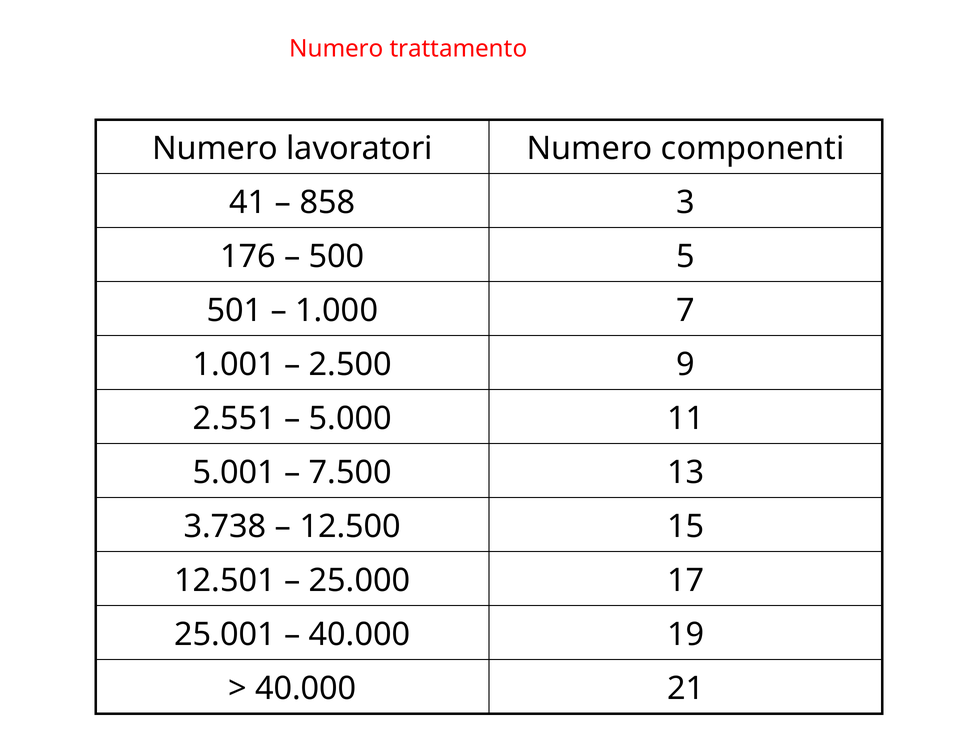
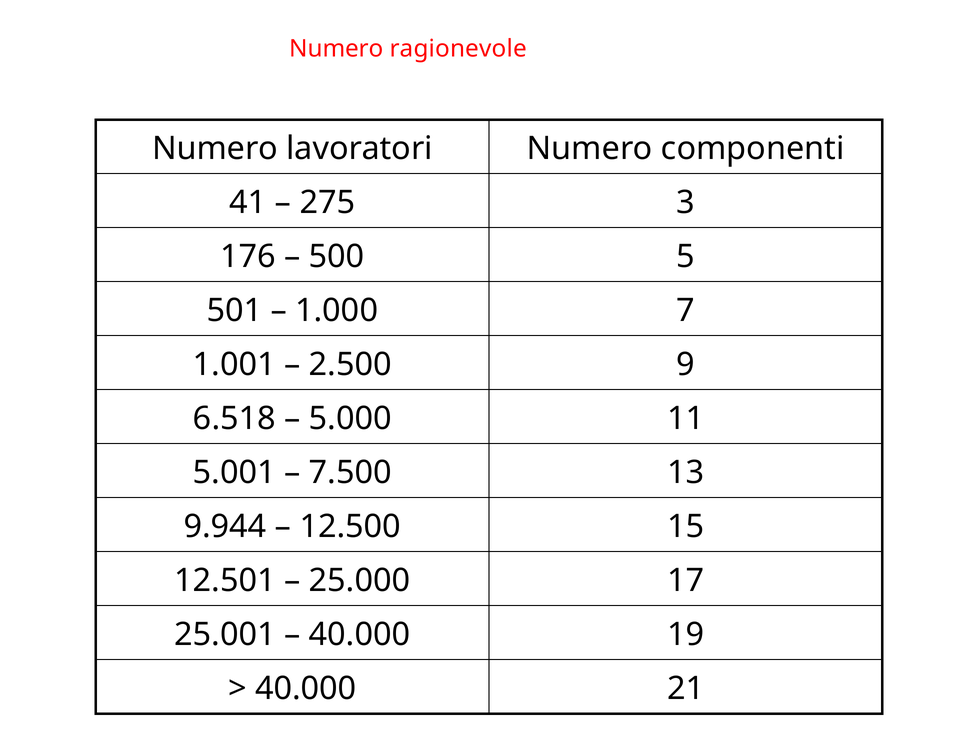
trattamento: trattamento -> ragionevole
858: 858 -> 275
2.551: 2.551 -> 6.518
3.738: 3.738 -> 9.944
